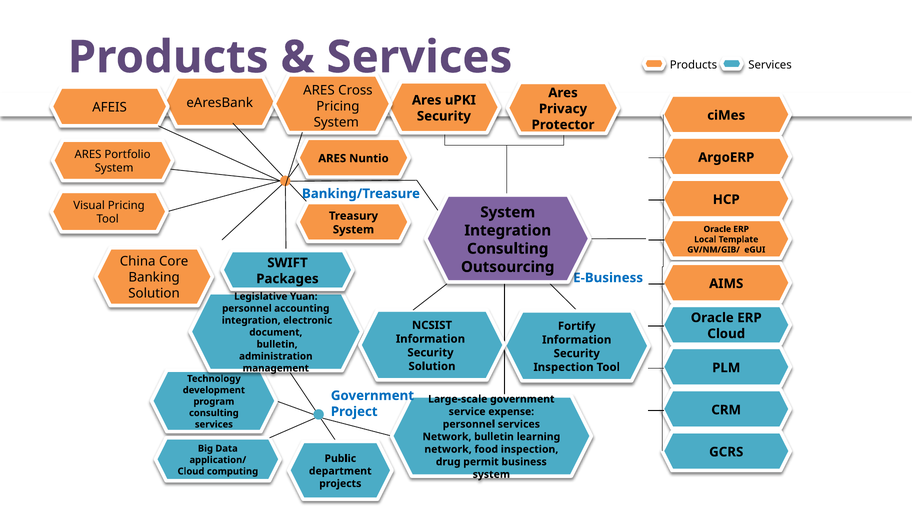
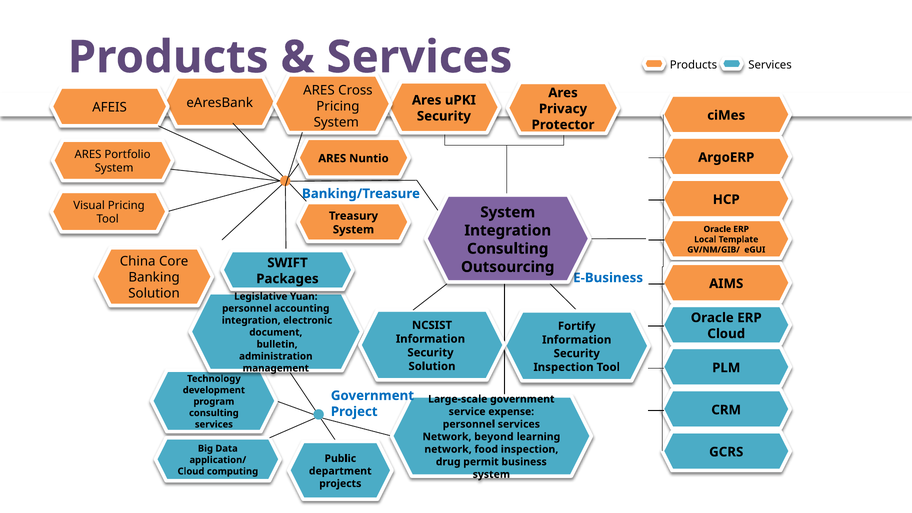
Network bulletin: bulletin -> beyond
